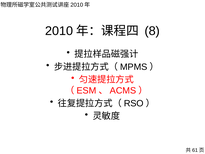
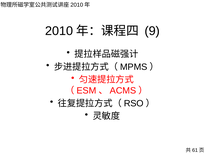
8: 8 -> 9
